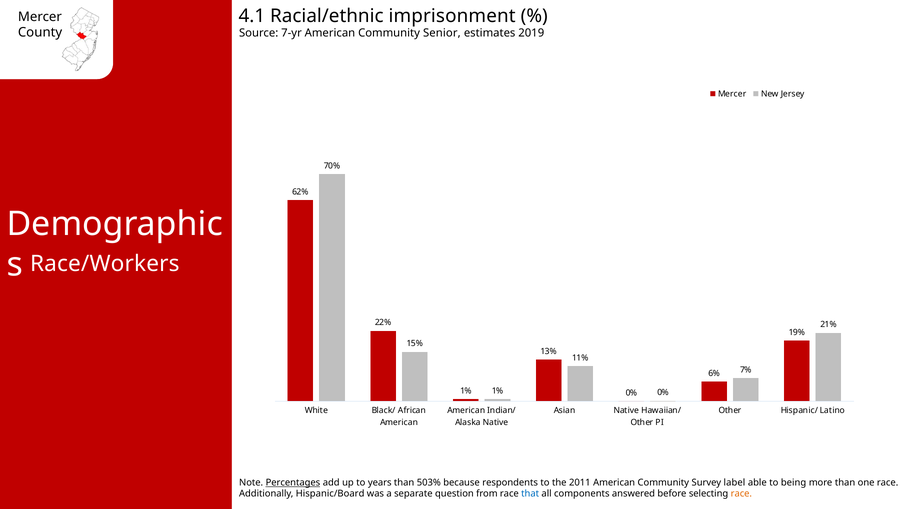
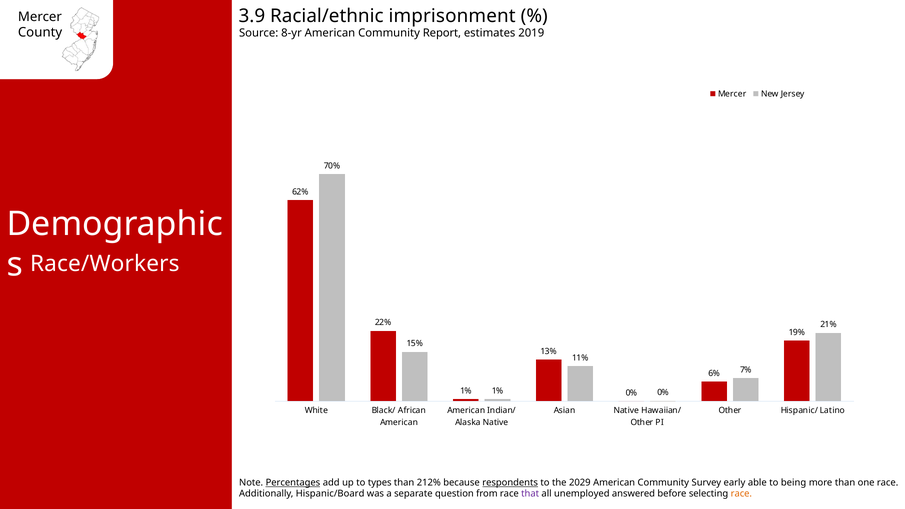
4.1: 4.1 -> 3.9
7-yr: 7-yr -> 8-yr
Senior: Senior -> Report
years: years -> types
503%: 503% -> 212%
respondents underline: none -> present
2011: 2011 -> 2029
label: label -> early
that colour: blue -> purple
components: components -> unemployed
